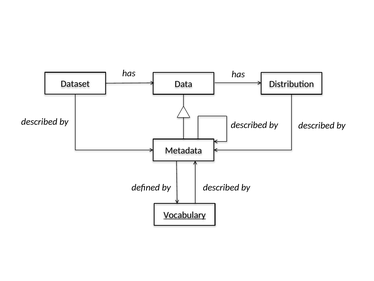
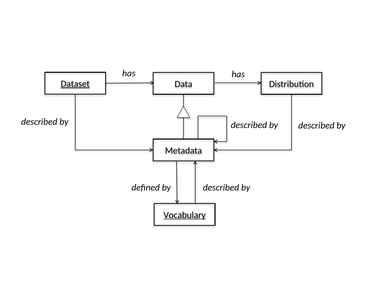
Dataset underline: none -> present
